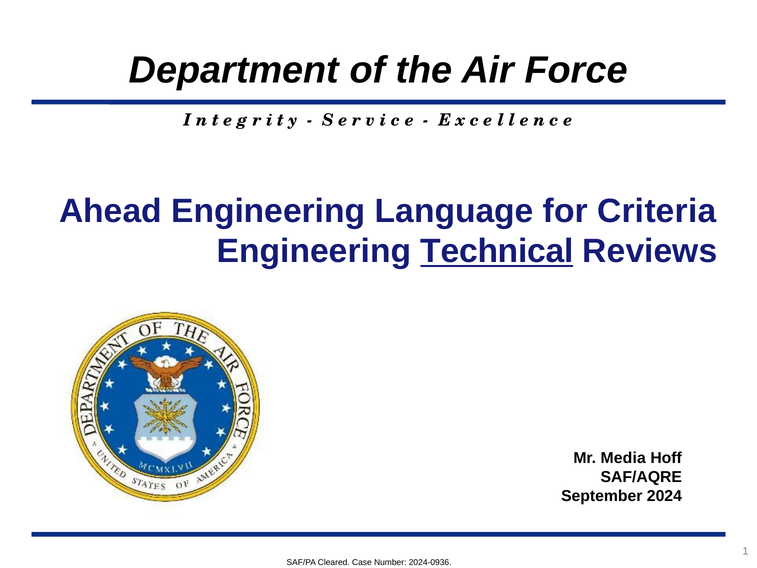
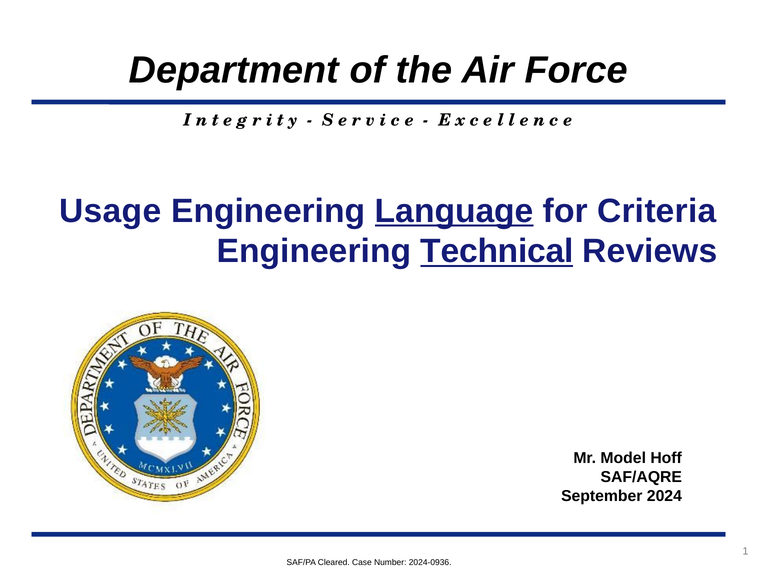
Ahead: Ahead -> Usage
Language underline: none -> present
Media: Media -> Model
